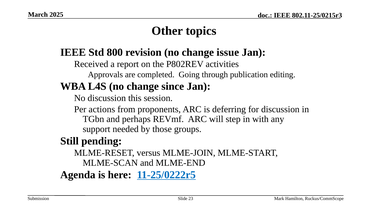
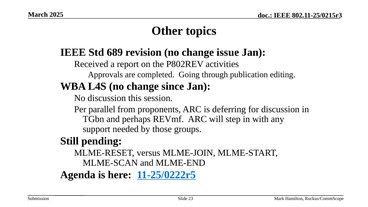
800: 800 -> 689
actions: actions -> parallel
